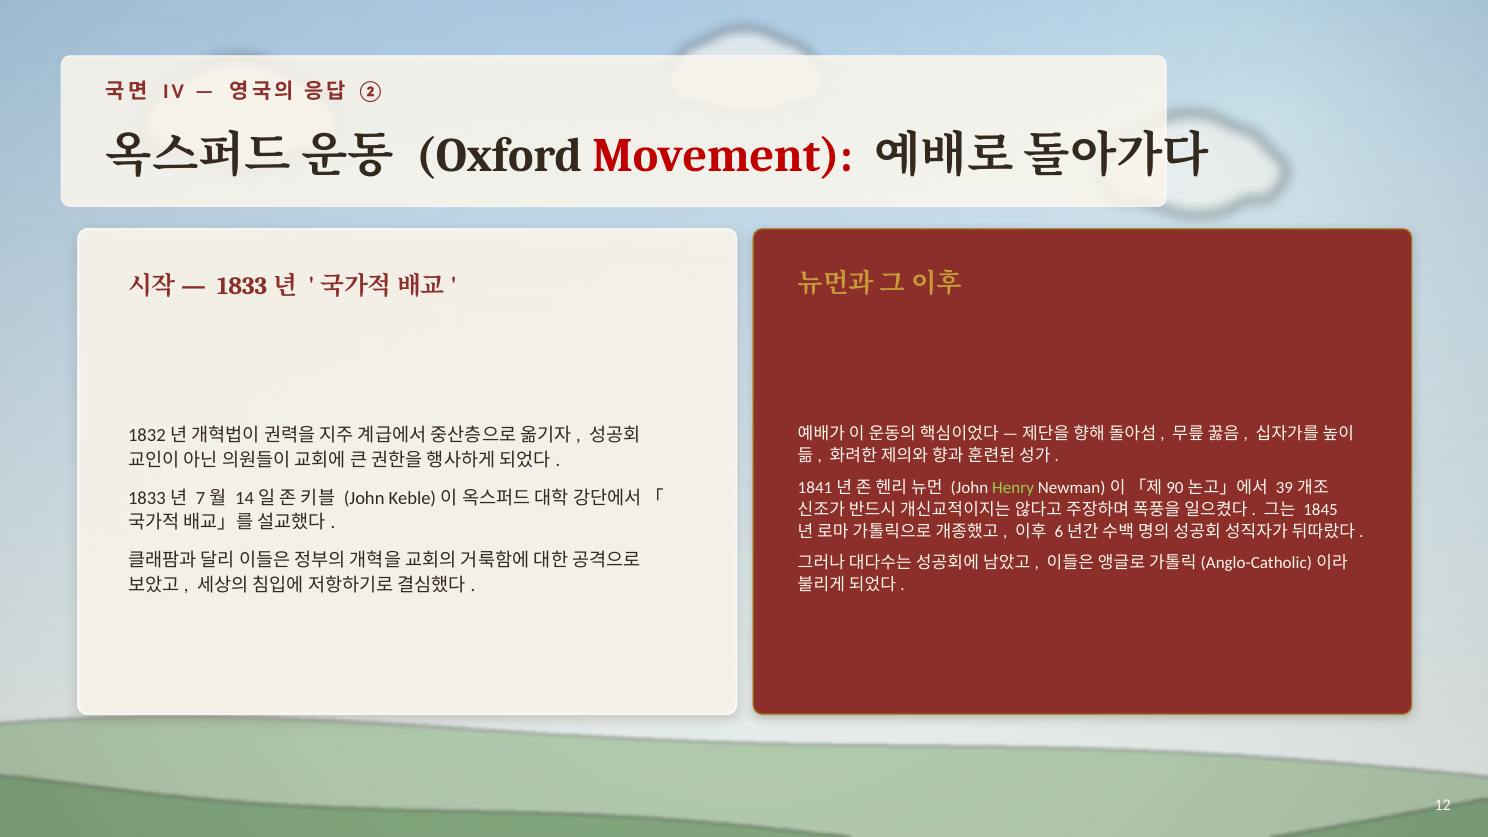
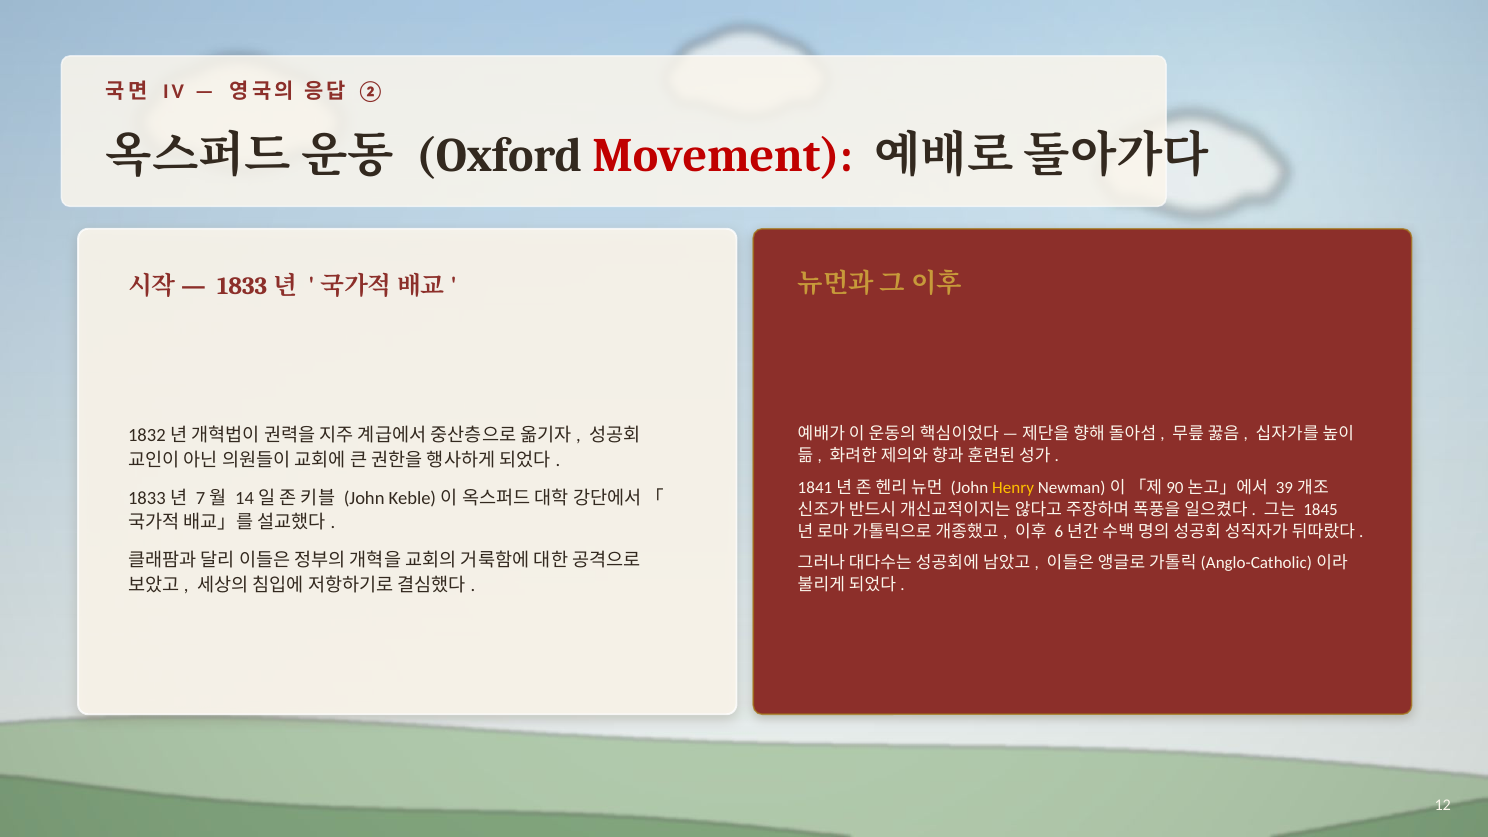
Henry colour: light green -> yellow
